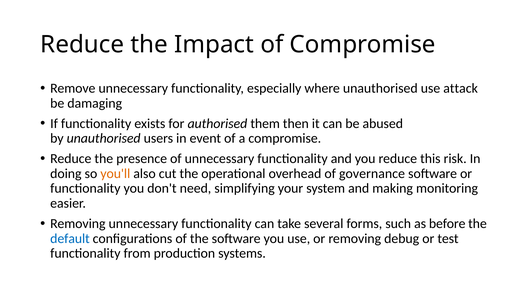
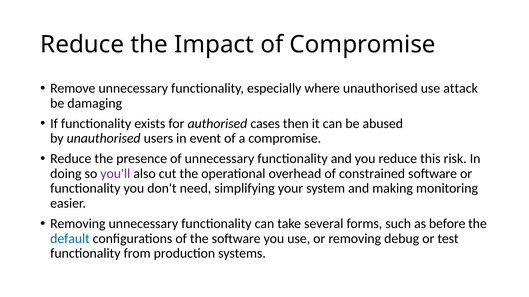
them: them -> cases
you'll colour: orange -> purple
governance: governance -> constrained
